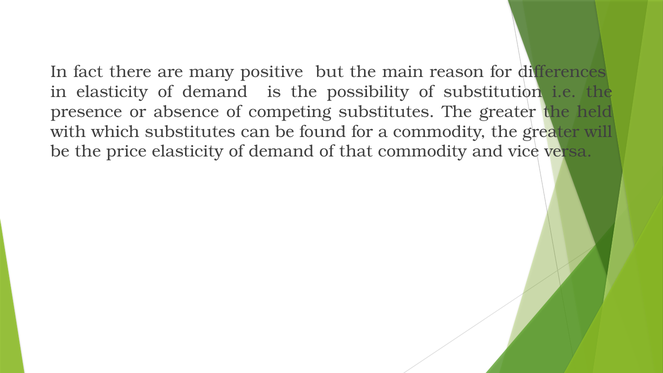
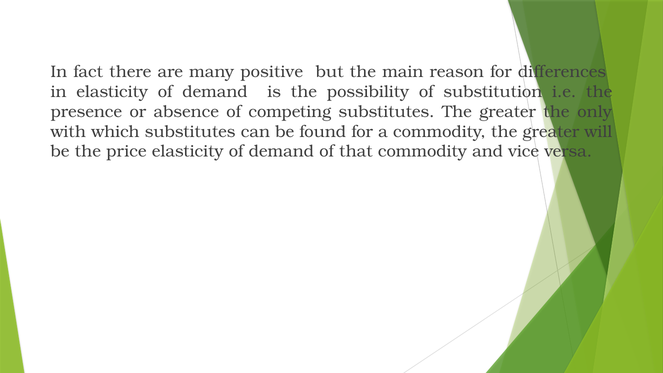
held: held -> only
